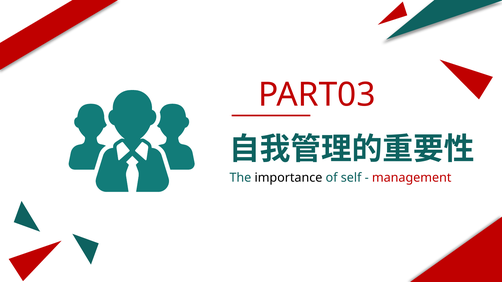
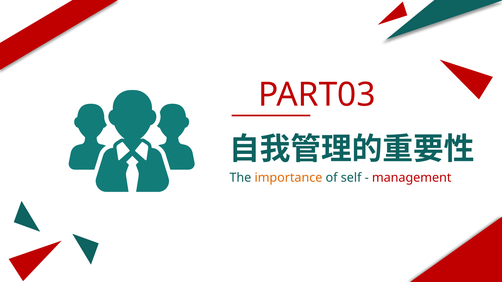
importance colour: black -> orange
